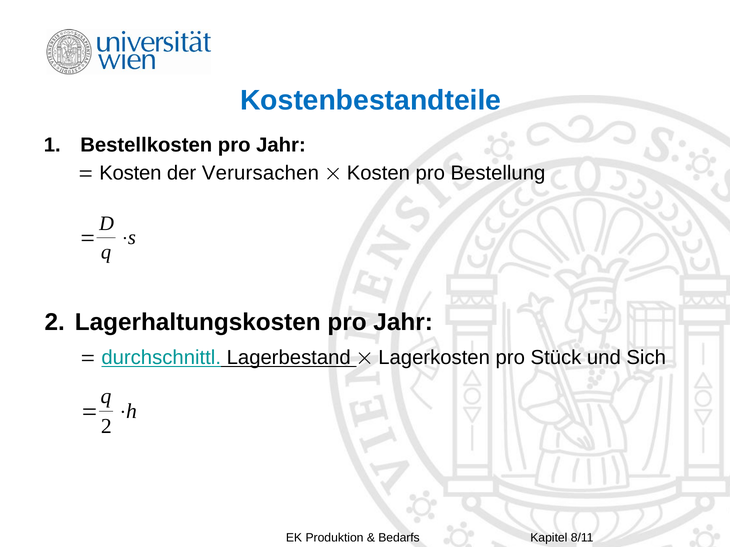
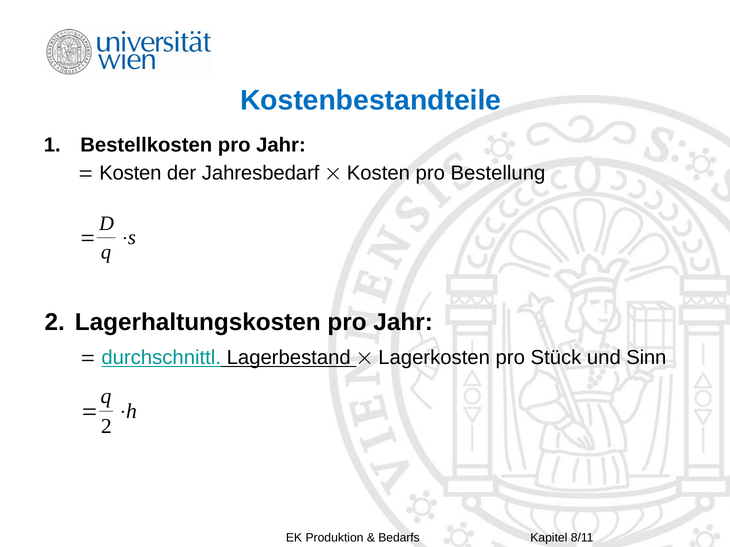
Verursachen: Verursachen -> Jahresbedarf
Sich: Sich -> Sinn
